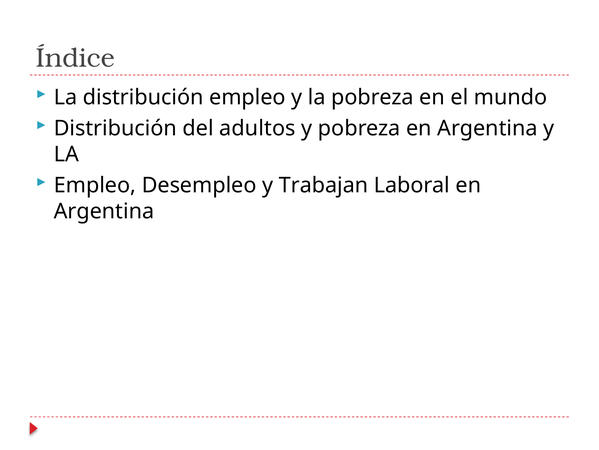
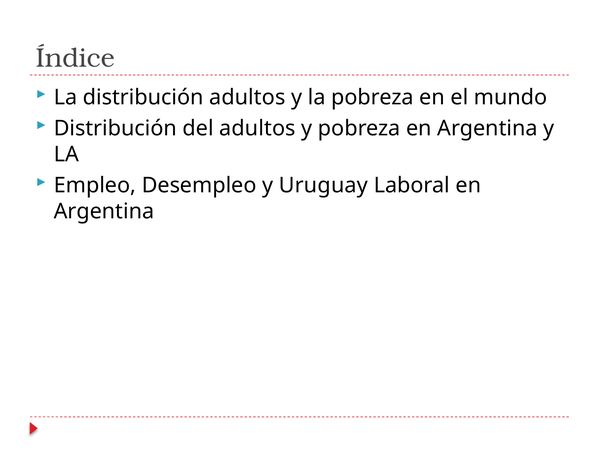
distribución empleo: empleo -> adultos
Trabajan: Trabajan -> Uruguay
